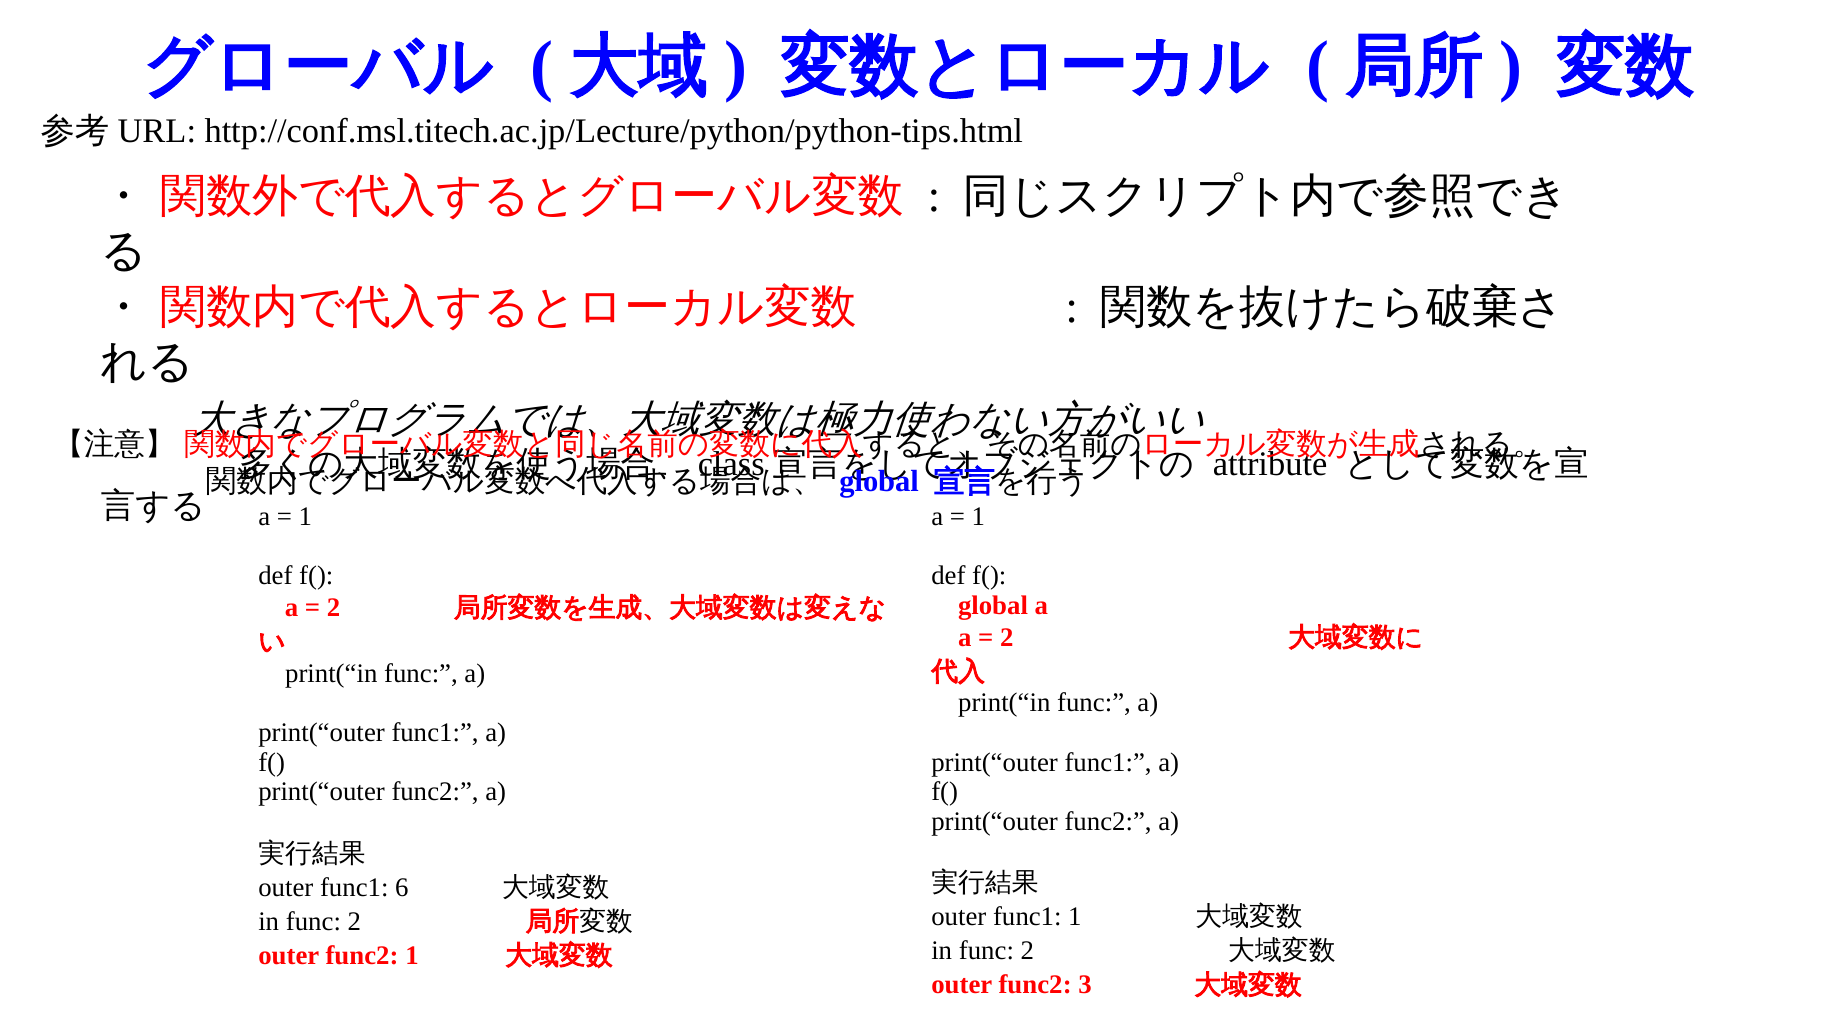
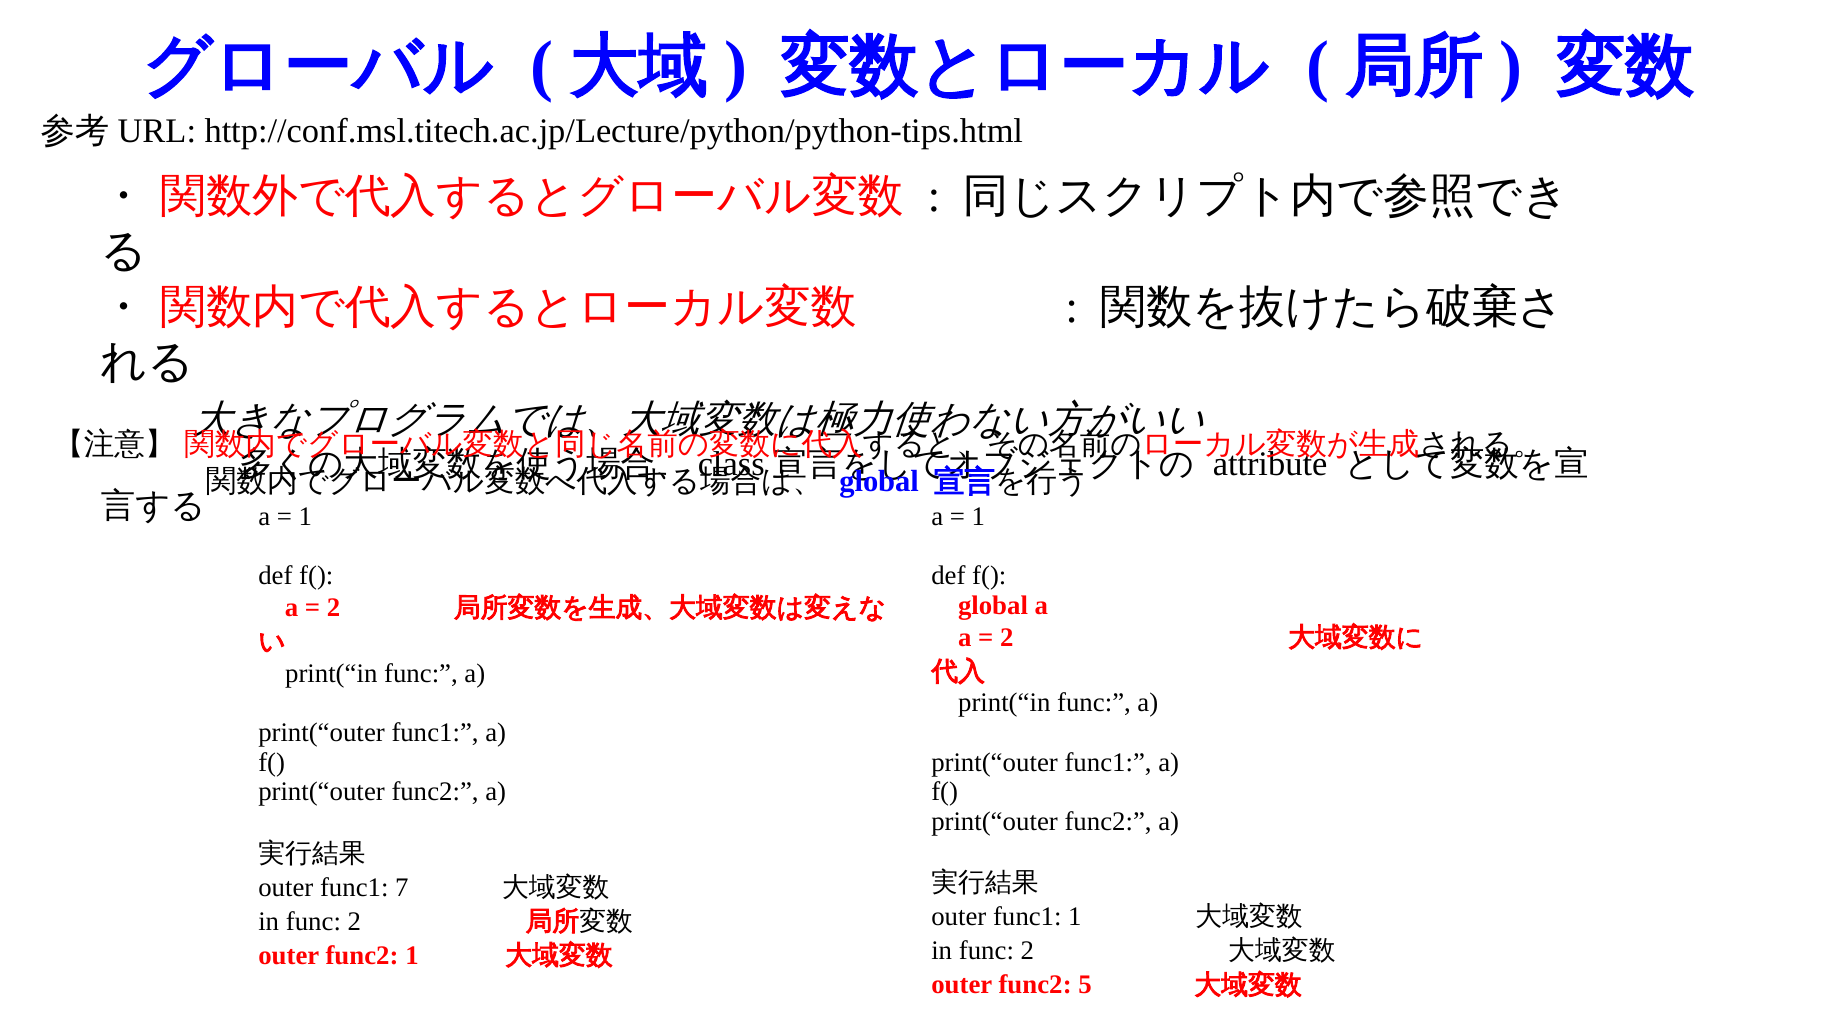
6: 6 -> 7
3: 3 -> 5
